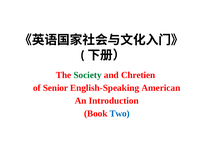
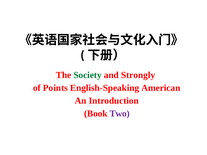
Chretien: Chretien -> Strongly
Senior: Senior -> Points
Two colour: blue -> purple
